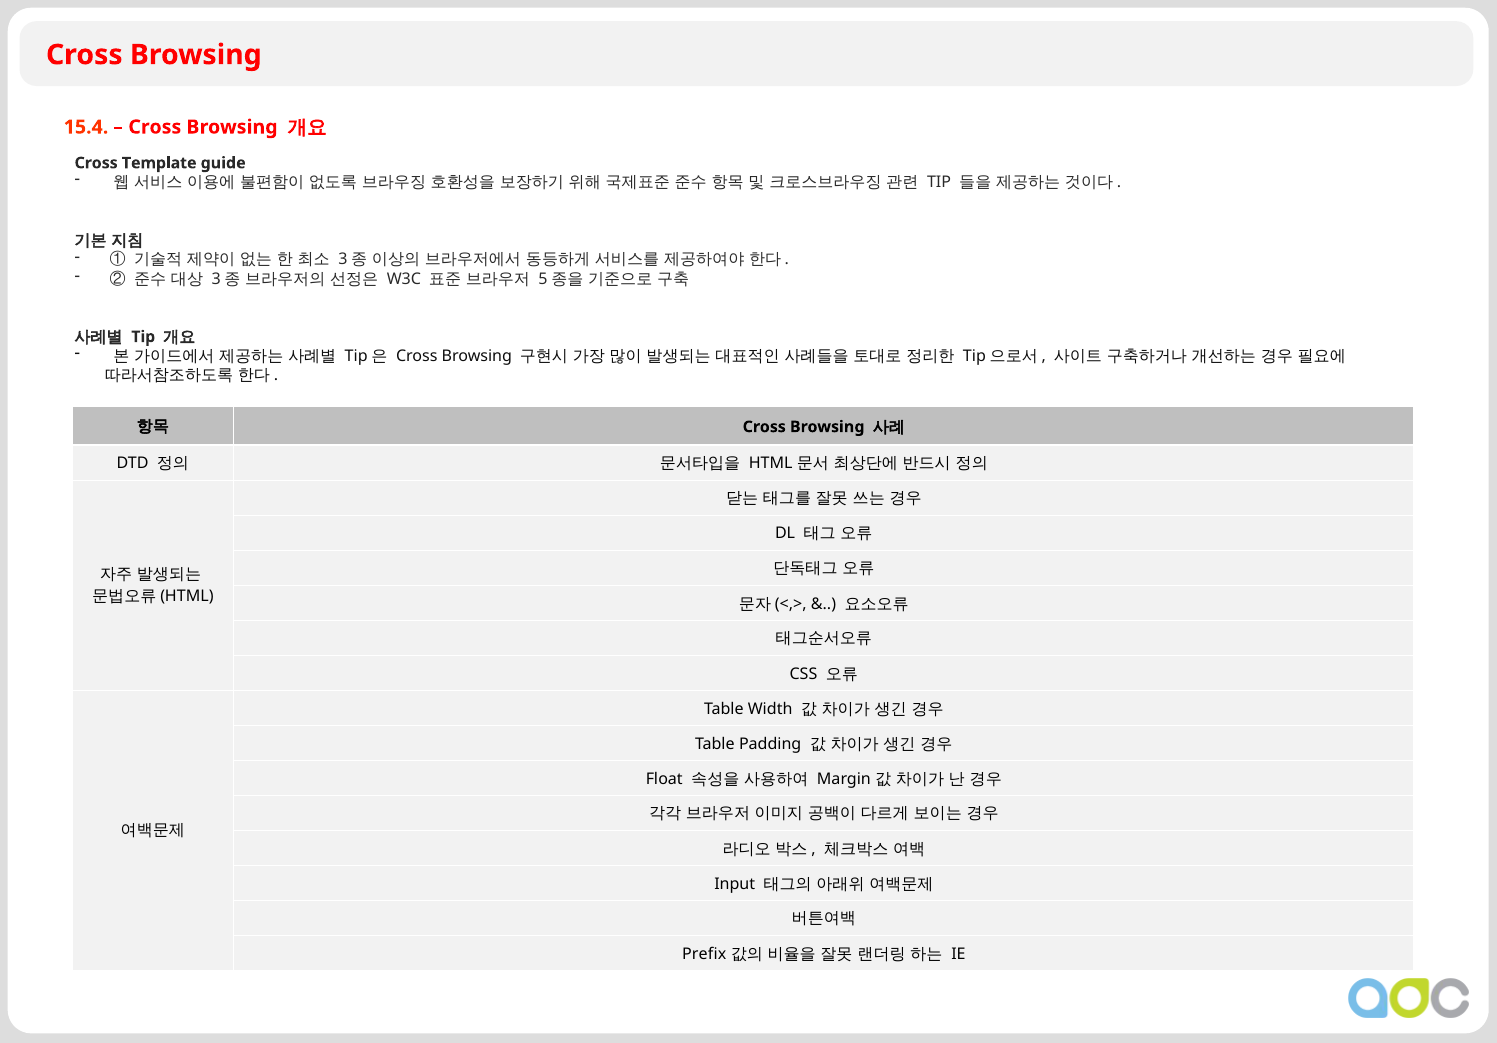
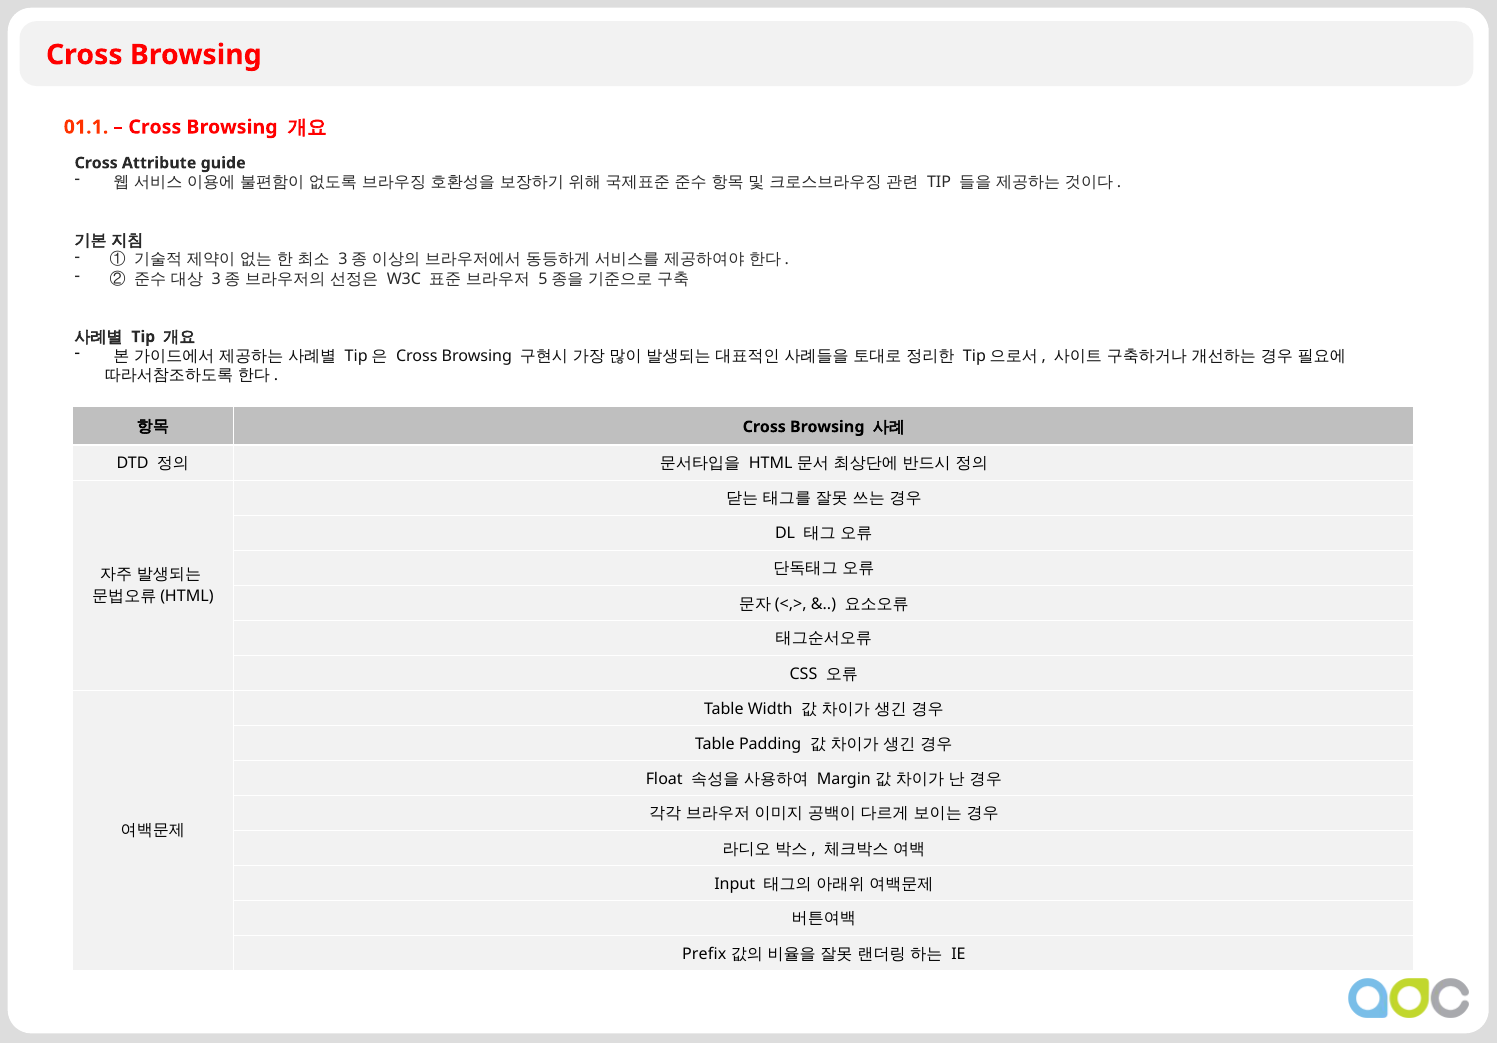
15.4: 15.4 -> 01.1
Template: Template -> Attribute
